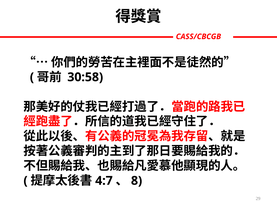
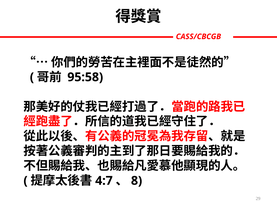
30:58: 30:58 -> 95:58
